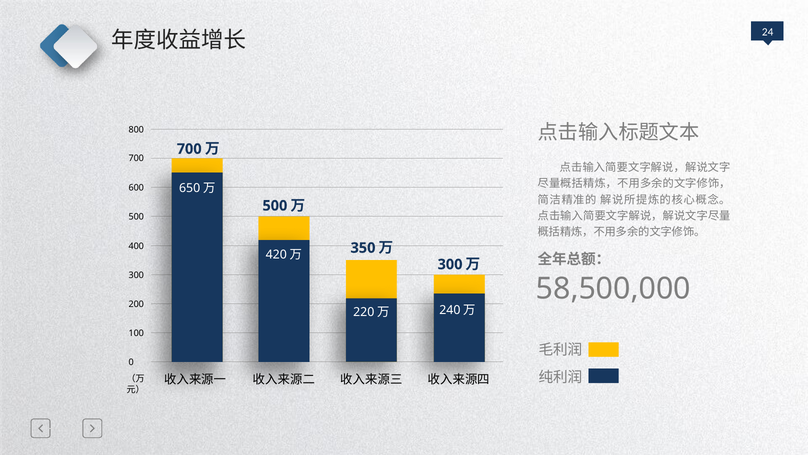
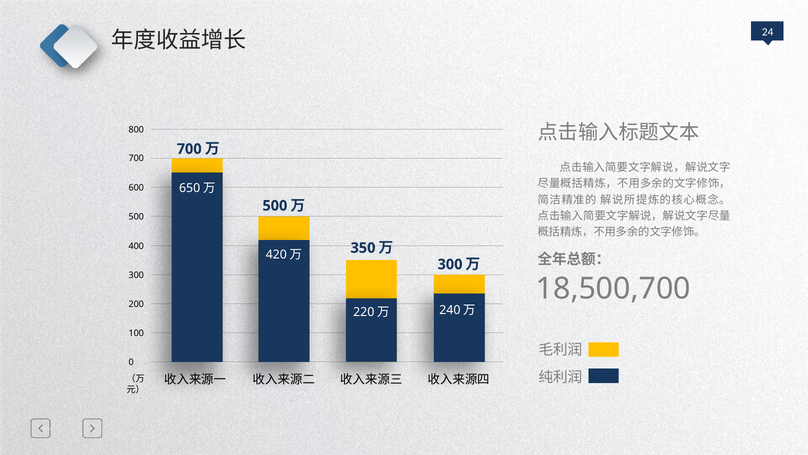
58,500,000: 58,500,000 -> 18,500,700
